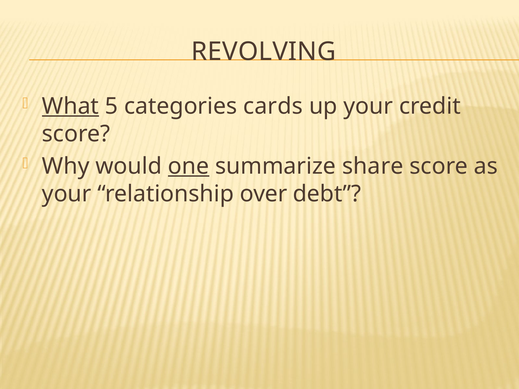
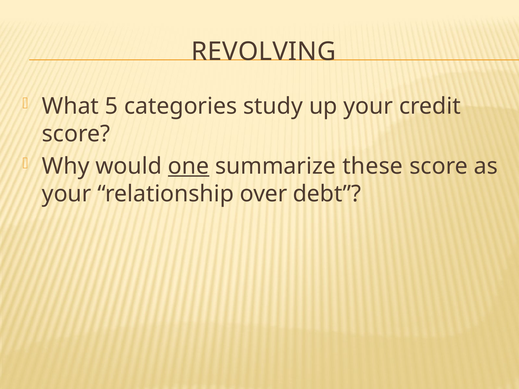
What underline: present -> none
cards: cards -> study
share: share -> these
